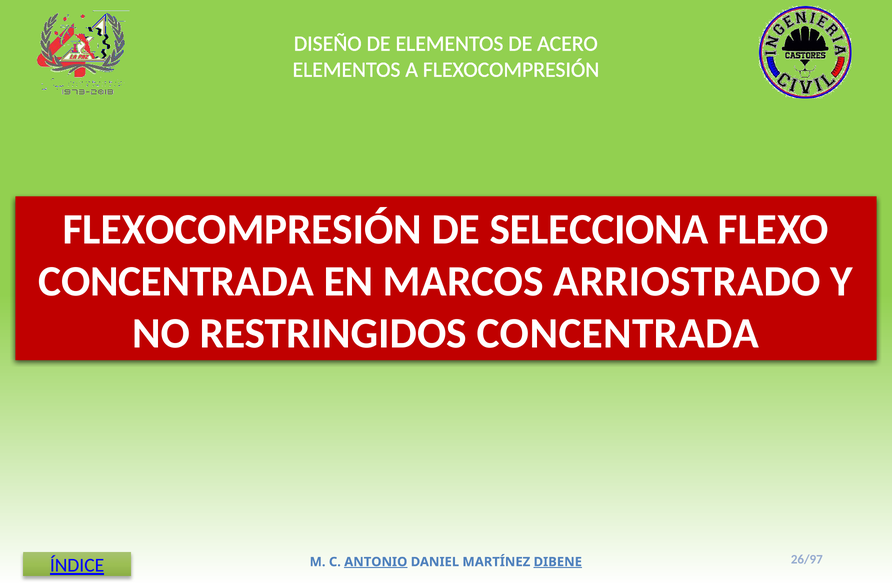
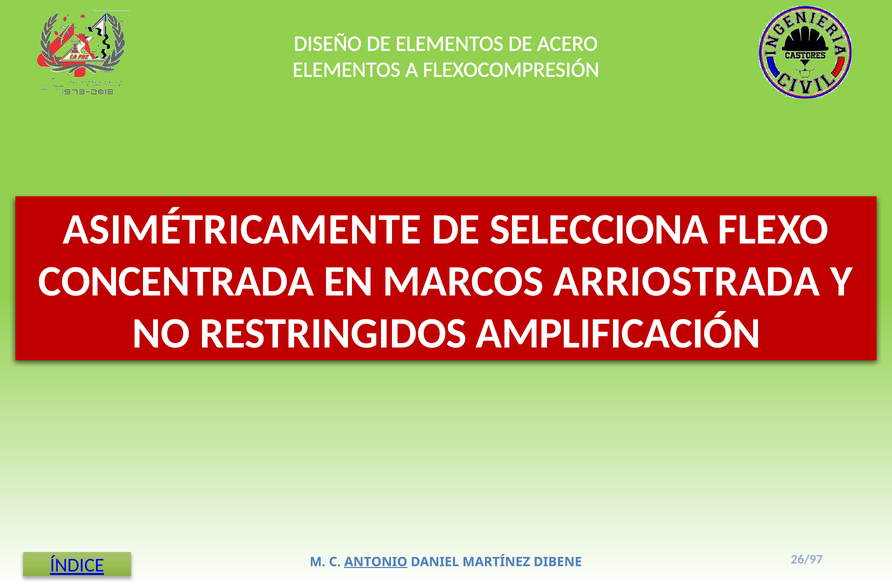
FLEXOCOMPRESIÓN at (242, 229): FLEXOCOMPRESIÓN -> ASIMÉTRICAMENTE
ARRIOSTRADO: ARRIOSTRADO -> ARRIOSTRADA
RESTRINGIDOS CONCENTRADA: CONCENTRADA -> AMPLIFICACIÓN
DIBENE underline: present -> none
